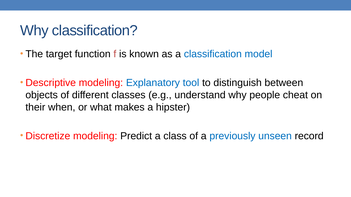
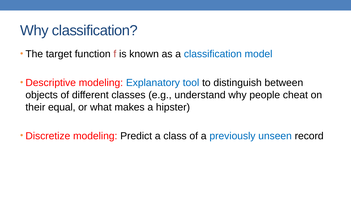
when: when -> equal
